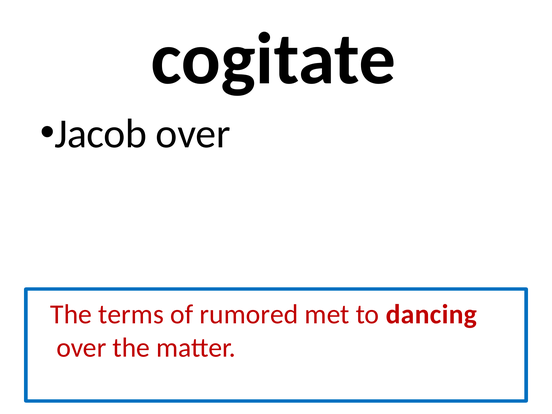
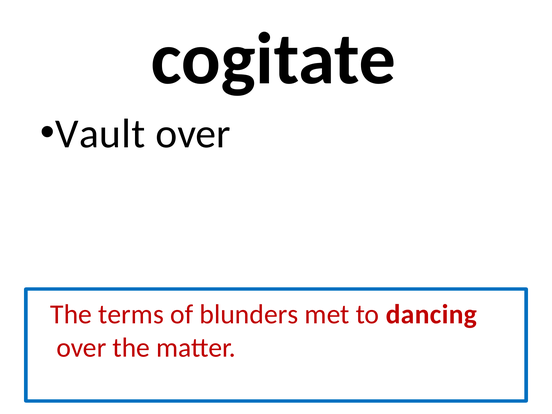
Jacob: Jacob -> Vault
rumored: rumored -> blunders
